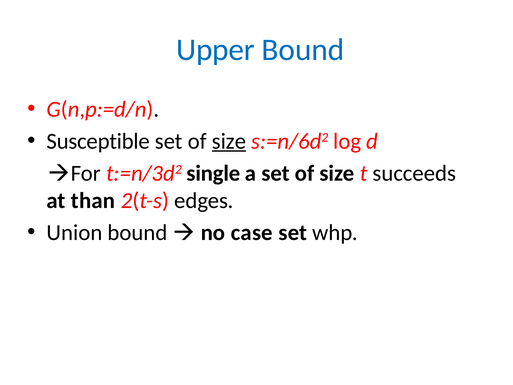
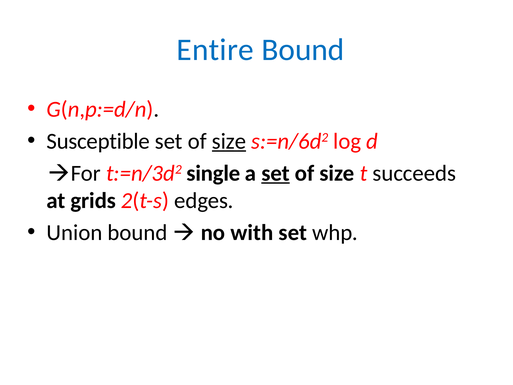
Upper: Upper -> Entire
set at (276, 173) underline: none -> present
than: than -> grids
case: case -> with
